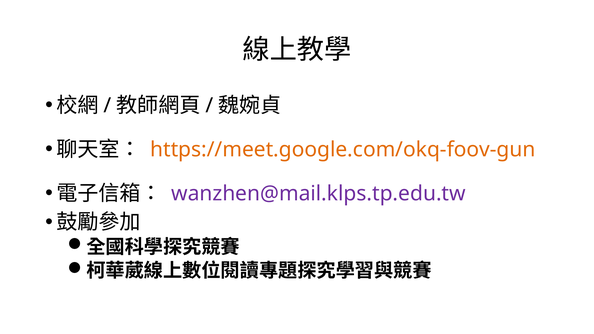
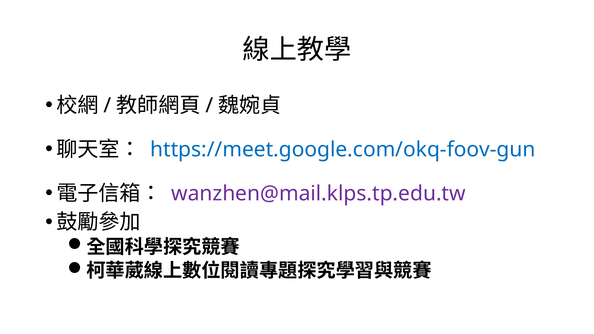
https://meet.google.com/okq-foov-gun colour: orange -> blue
